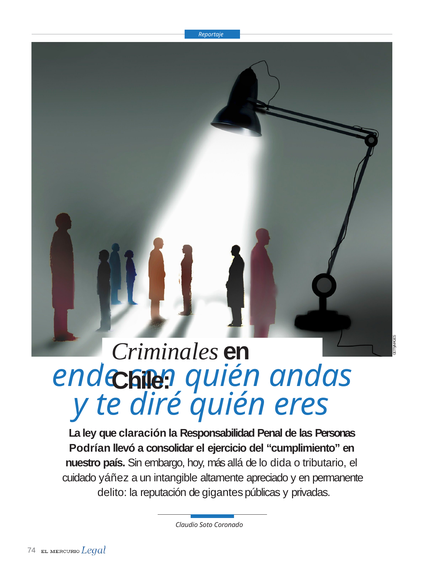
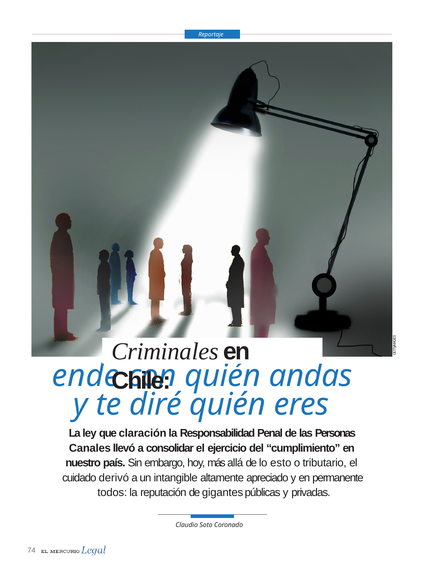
Podrían: Podrían -> Canales
dida: dida -> esto
yáñez: yáñez -> derivó
delito: delito -> todos
